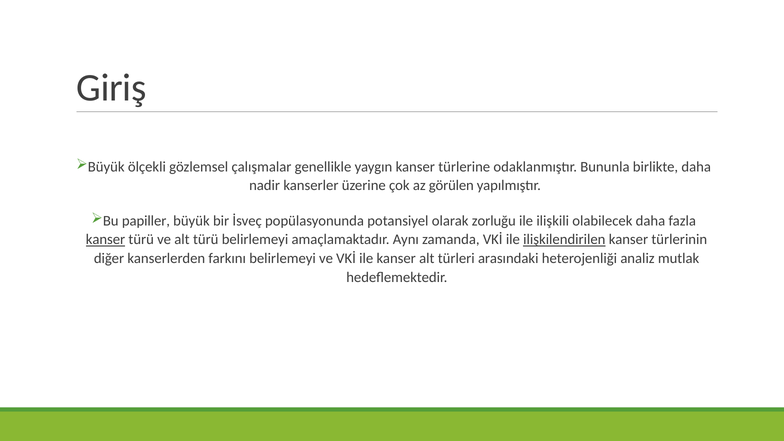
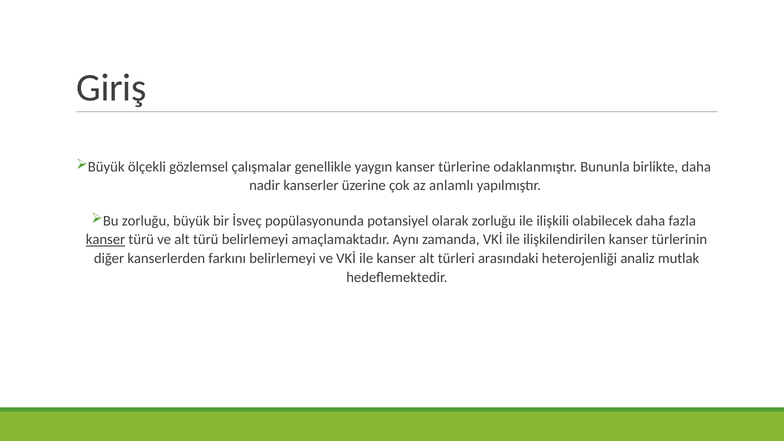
görülen: görülen -> anlamlı
Bu papiller: papiller -> zorluğu
ilişkilendirilen underline: present -> none
